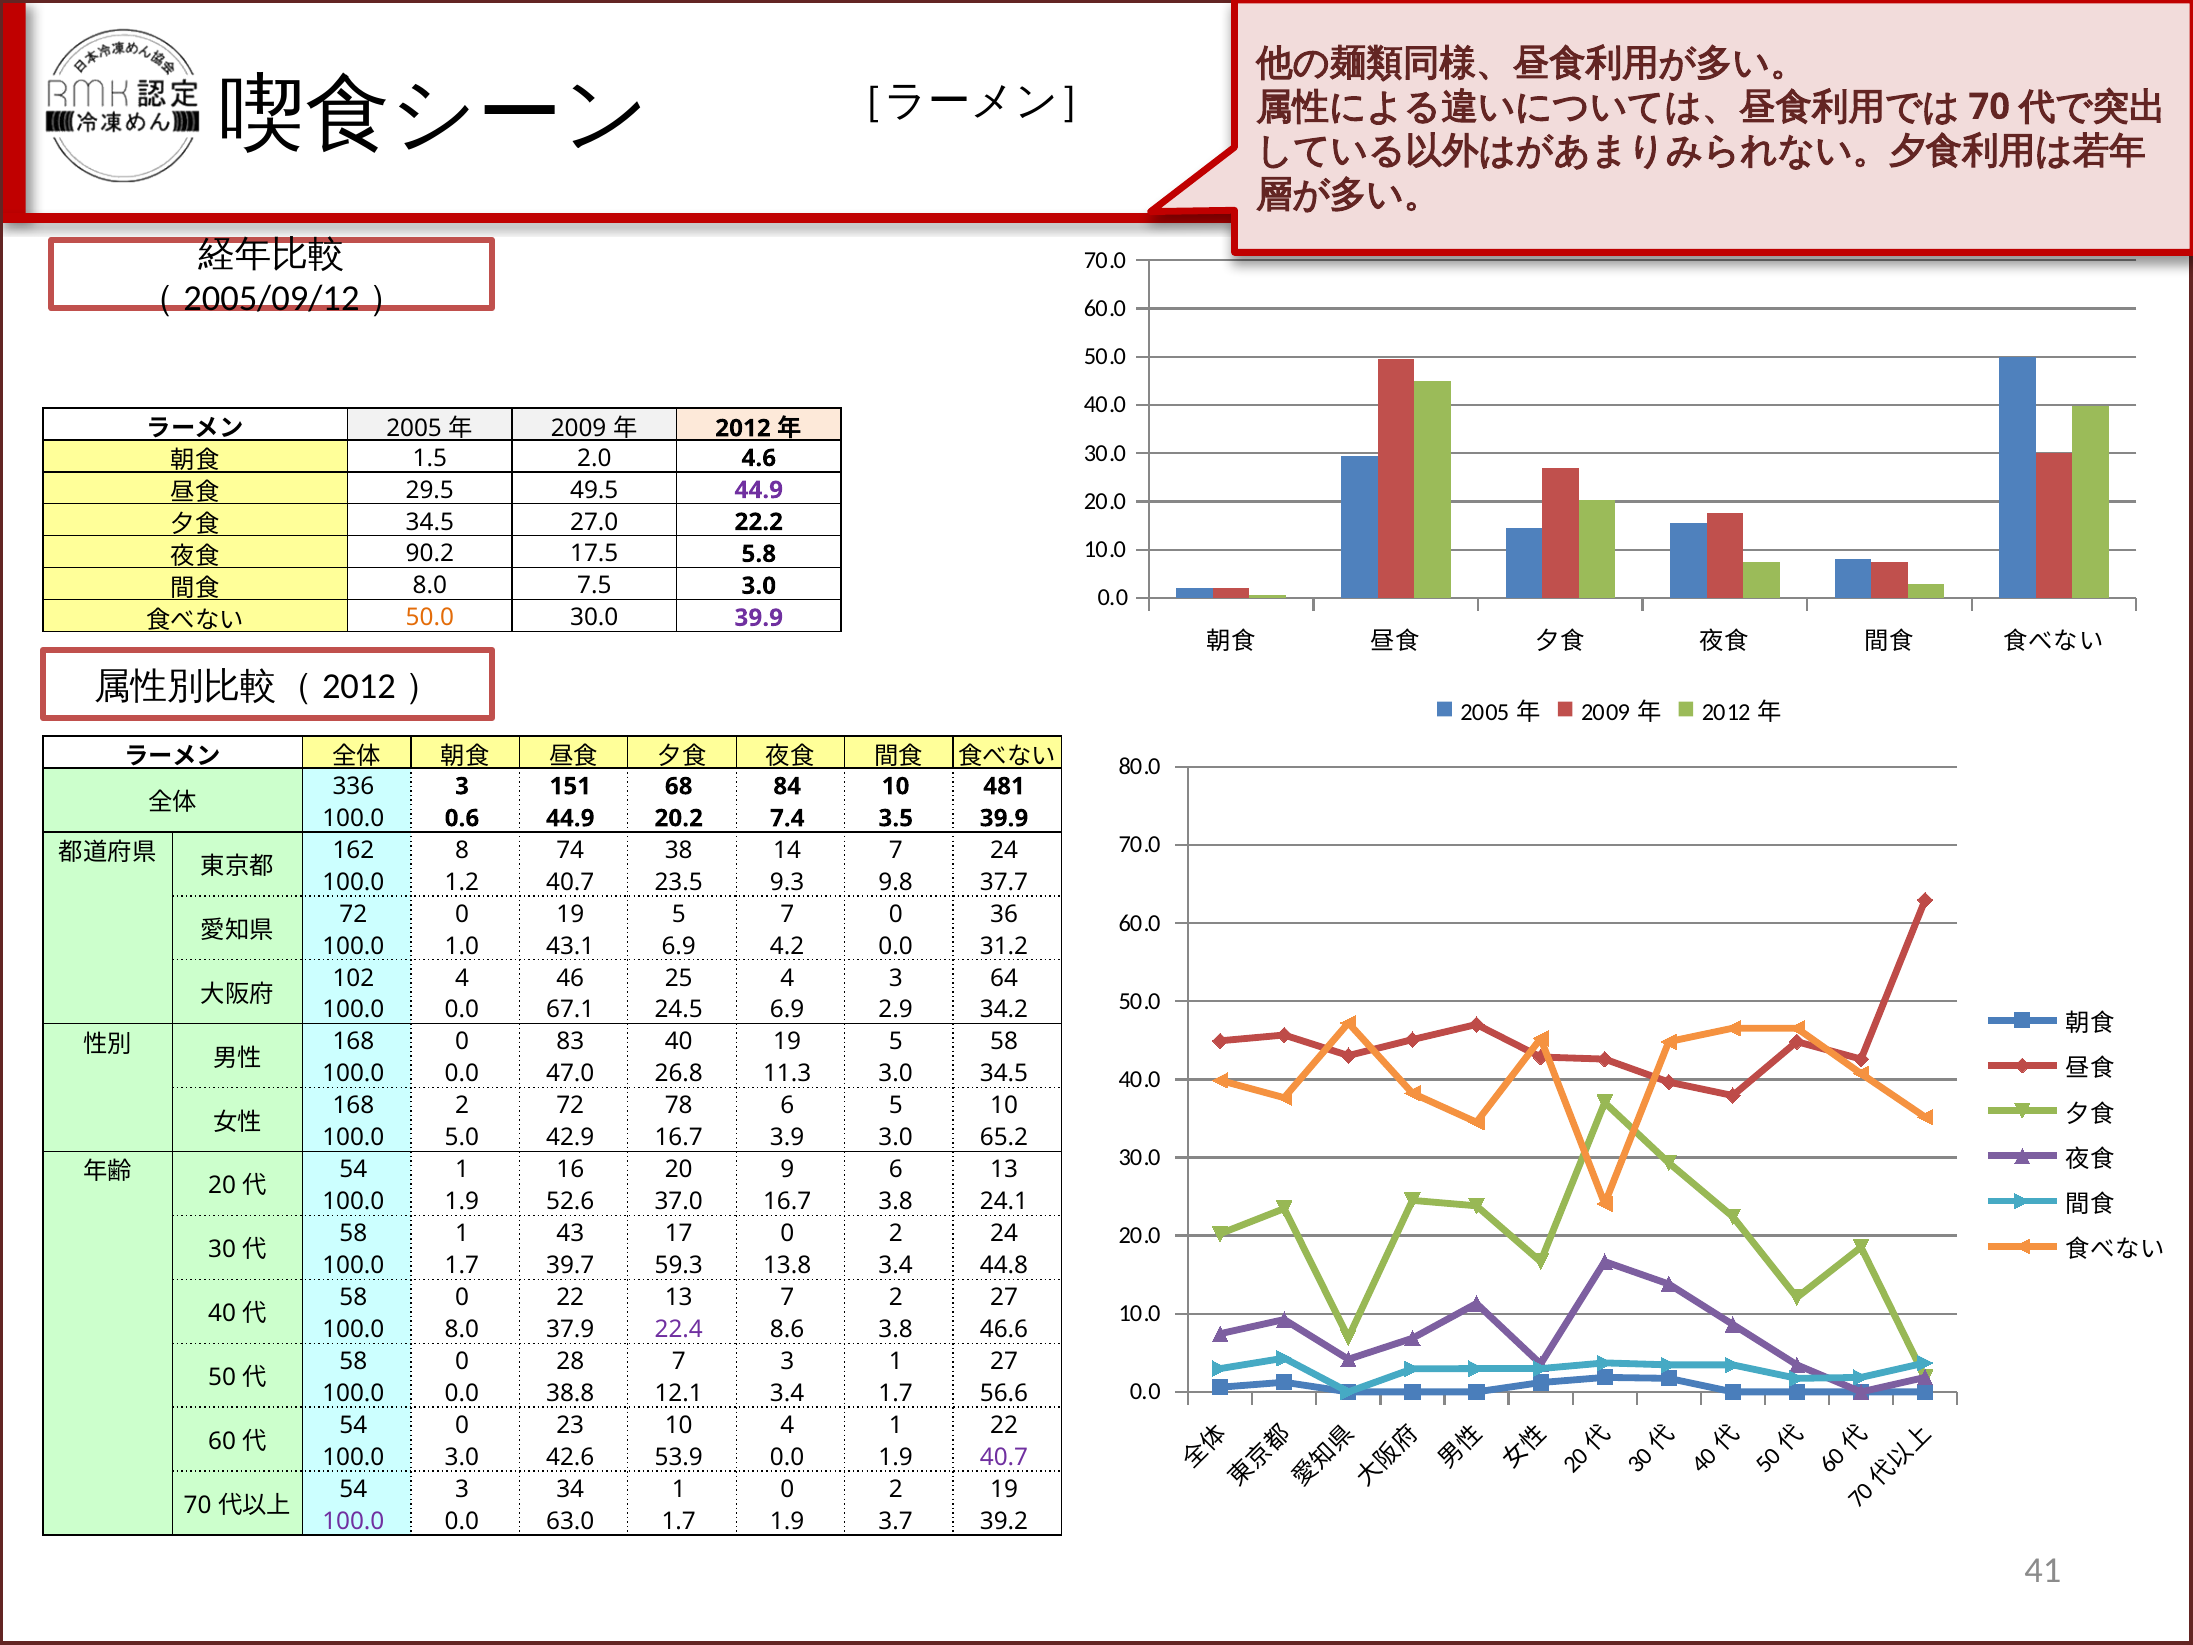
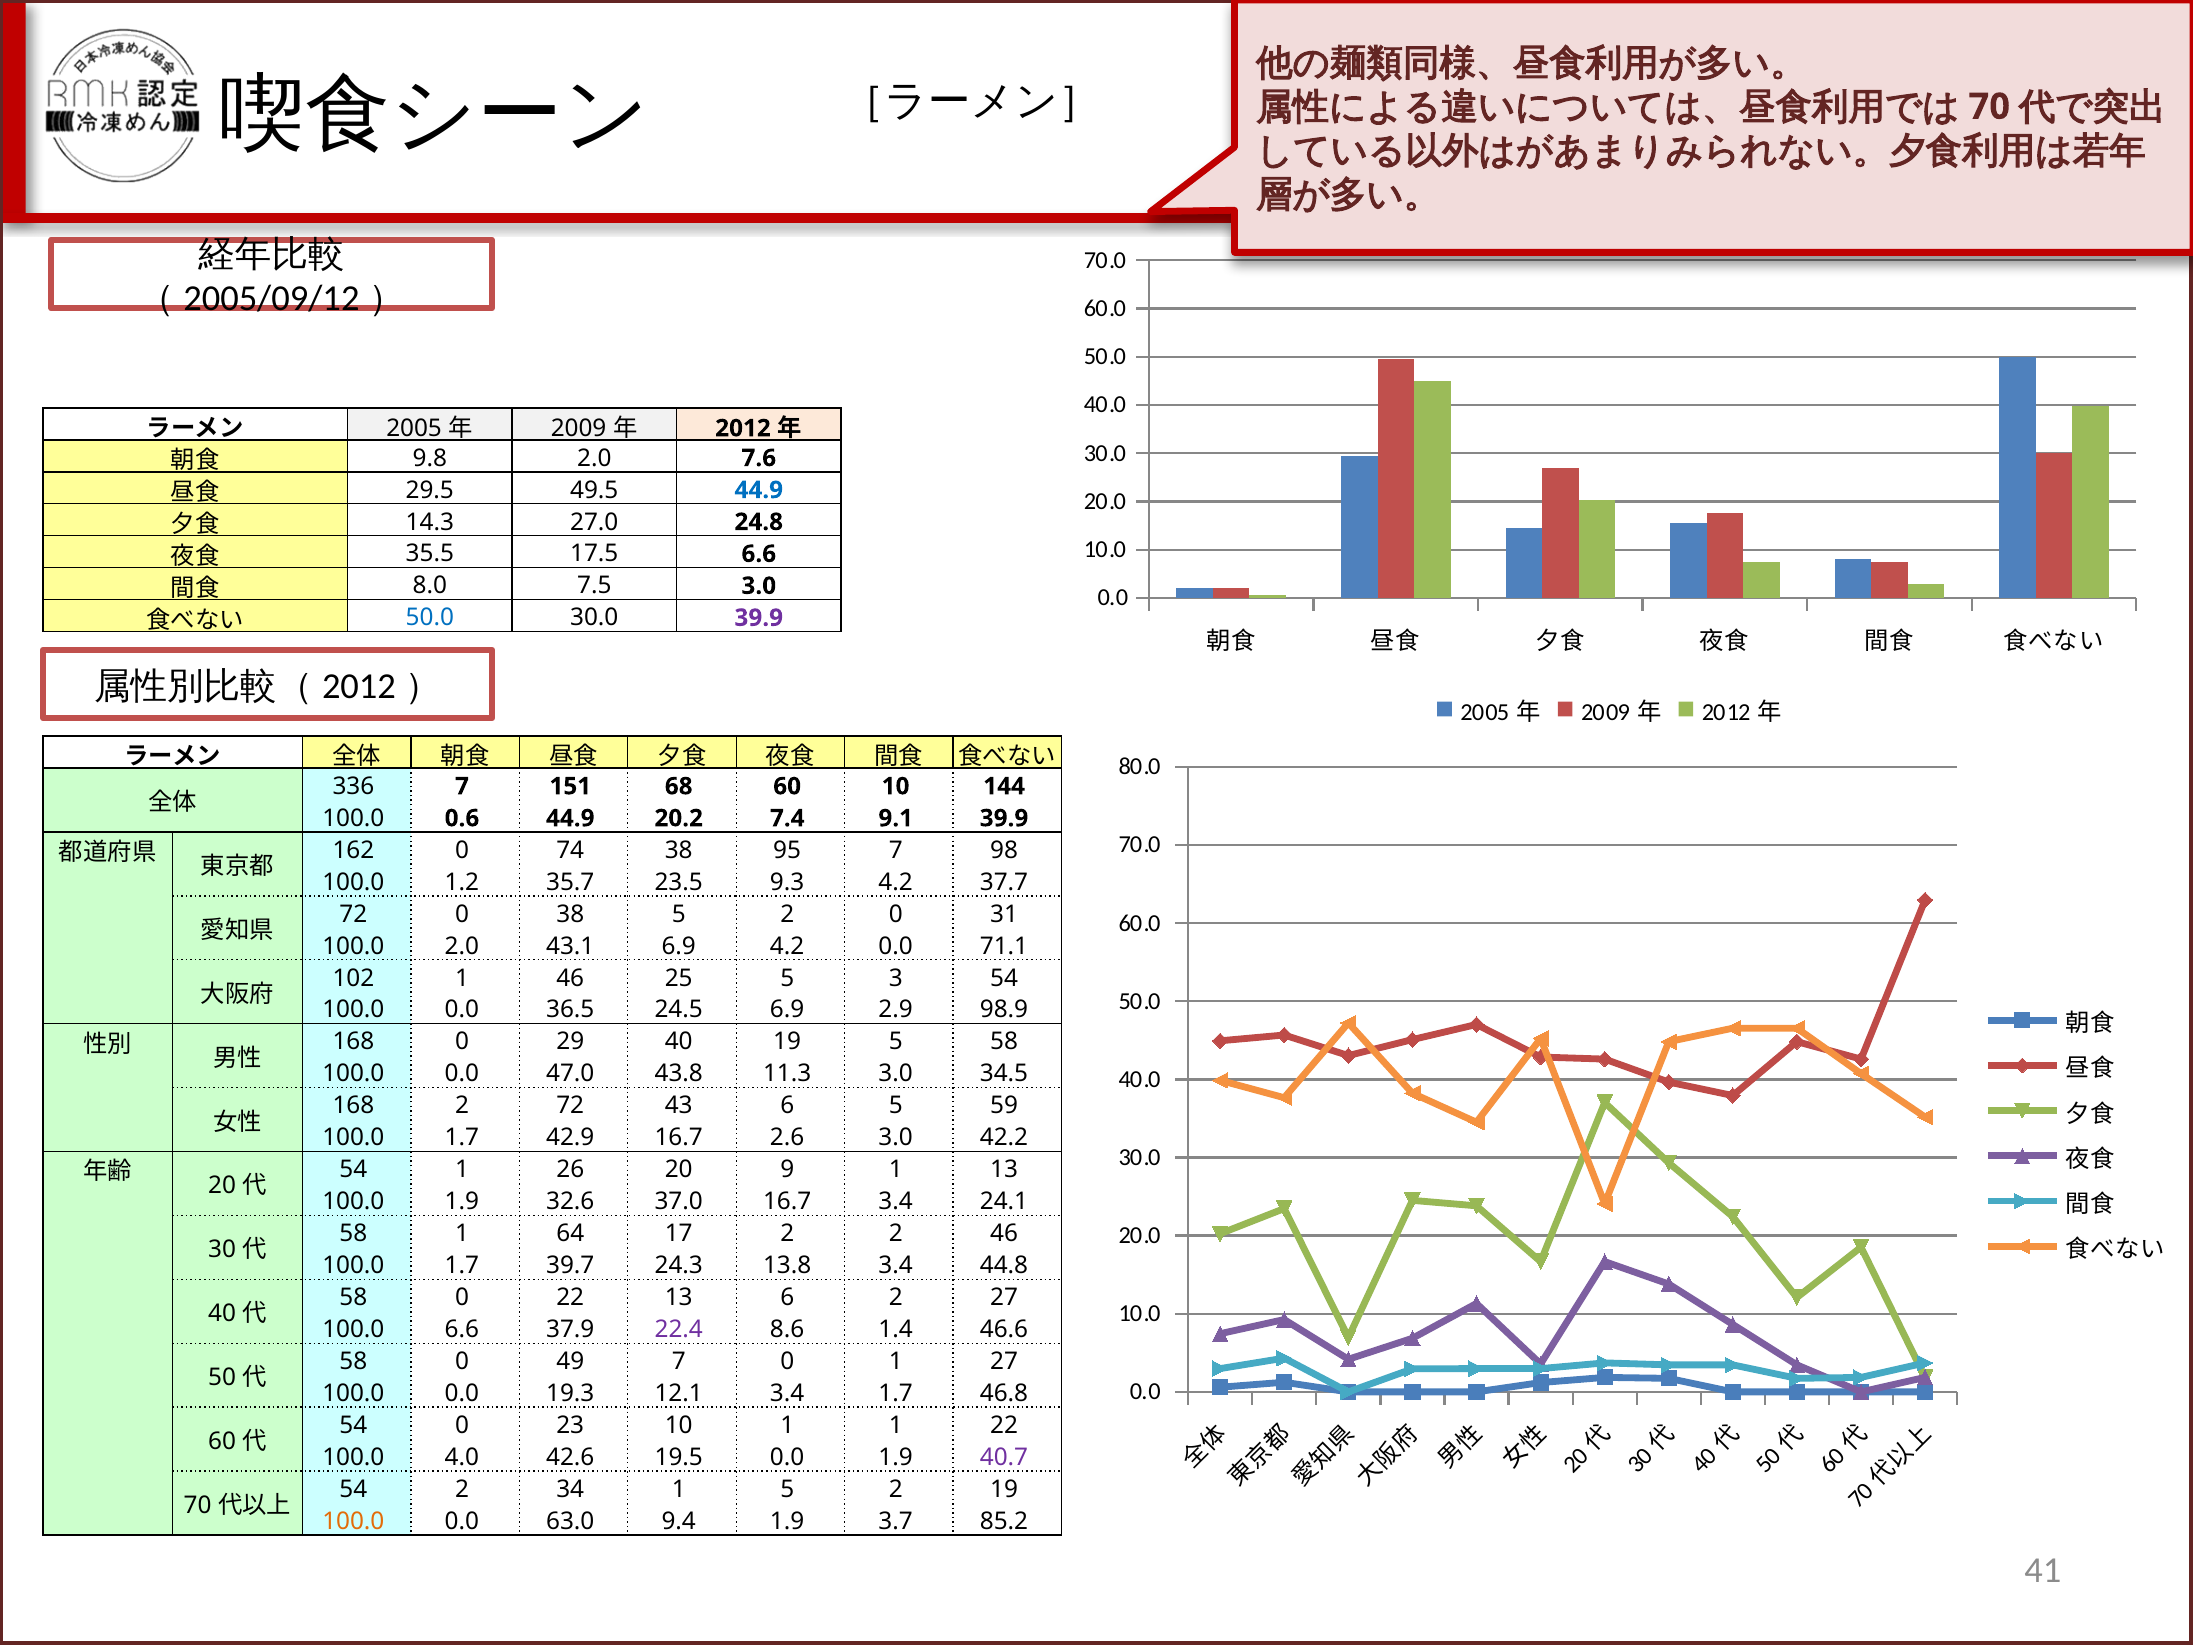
1.5: 1.5 -> 9.8
4.6: 4.6 -> 7.6
44.9 at (759, 490) colour: purple -> blue
34.5 at (430, 522): 34.5 -> 14.3
22.2: 22.2 -> 24.8
90.2: 90.2 -> 35.5
17.5 5.8: 5.8 -> 6.6
50.0 at (430, 618) colour: orange -> blue
3 at (462, 786): 3 -> 7
68 84: 84 -> 60
481: 481 -> 144
3.5: 3.5 -> 9.1
8 at (462, 850): 8 -> 0
14: 14 -> 95
7 24: 24 -> 98
1.2 40.7: 40.7 -> 35.7
9.3 9.8: 9.8 -> 4.2
0 19: 19 -> 38
7 at (787, 914): 7 -> 2
36: 36 -> 31
1.0 at (462, 946): 1.0 -> 2.0
31.2: 31.2 -> 71.1
4 at (462, 978): 4 -> 1
25 4: 4 -> 5
3 64: 64 -> 54
67.1: 67.1 -> 36.5
34.2: 34.2 -> 98.9
83: 83 -> 29
26.8: 26.8 -> 43.8
78: 78 -> 43
5 10: 10 -> 59
5.0 at (462, 1138): 5.0 -> 1.7
3.9: 3.9 -> 2.6
65.2: 65.2 -> 42.2
16: 16 -> 26
9 6: 6 -> 1
52.6: 52.6 -> 32.6
16.7 3.8: 3.8 -> 3.4
43: 43 -> 64
17 0: 0 -> 2
2 24: 24 -> 46
59.3: 59.3 -> 24.3
13 7: 7 -> 6
8.0 at (462, 1329): 8.0 -> 6.6
8.6 3.8: 3.8 -> 1.4
28: 28 -> 49
3 at (787, 1361): 3 -> 0
38.8: 38.8 -> 19.3
56.6: 56.6 -> 46.8
10 4: 4 -> 1
3.0 at (462, 1457): 3.0 -> 4.0
53.9: 53.9 -> 19.5
3 at (462, 1489): 3 -> 2
1 0: 0 -> 5
100.0 at (353, 1521) colour: purple -> orange
63.0 1.7: 1.7 -> 9.4
39.2: 39.2 -> 85.2
